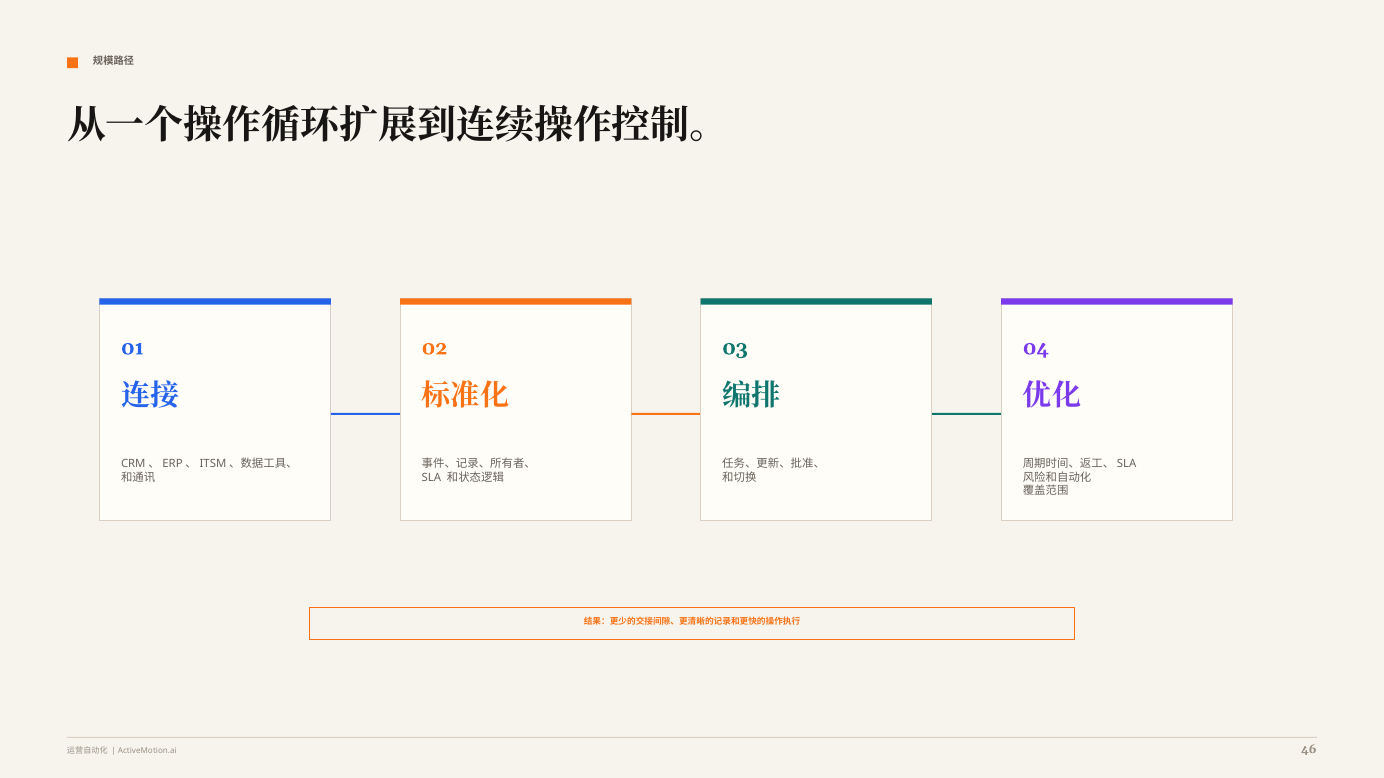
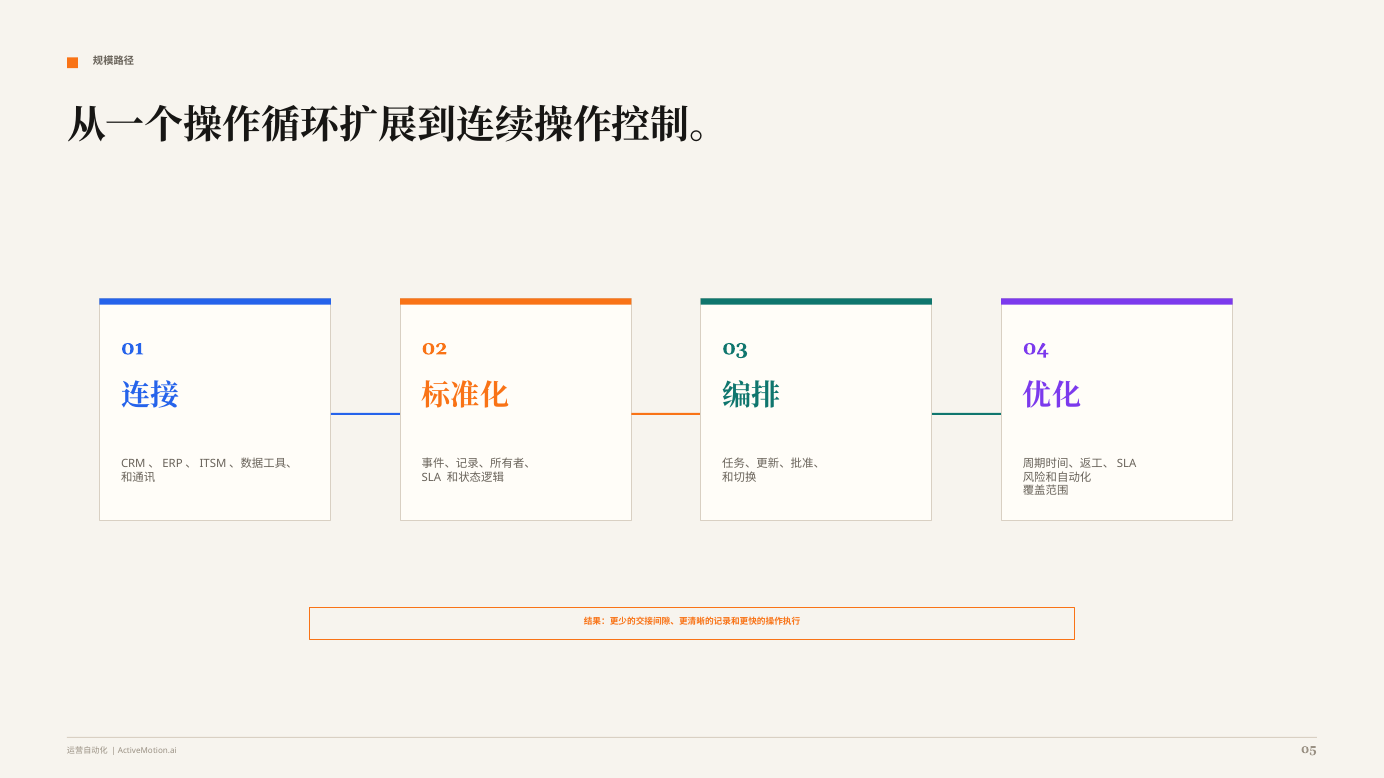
46: 46 -> 05
